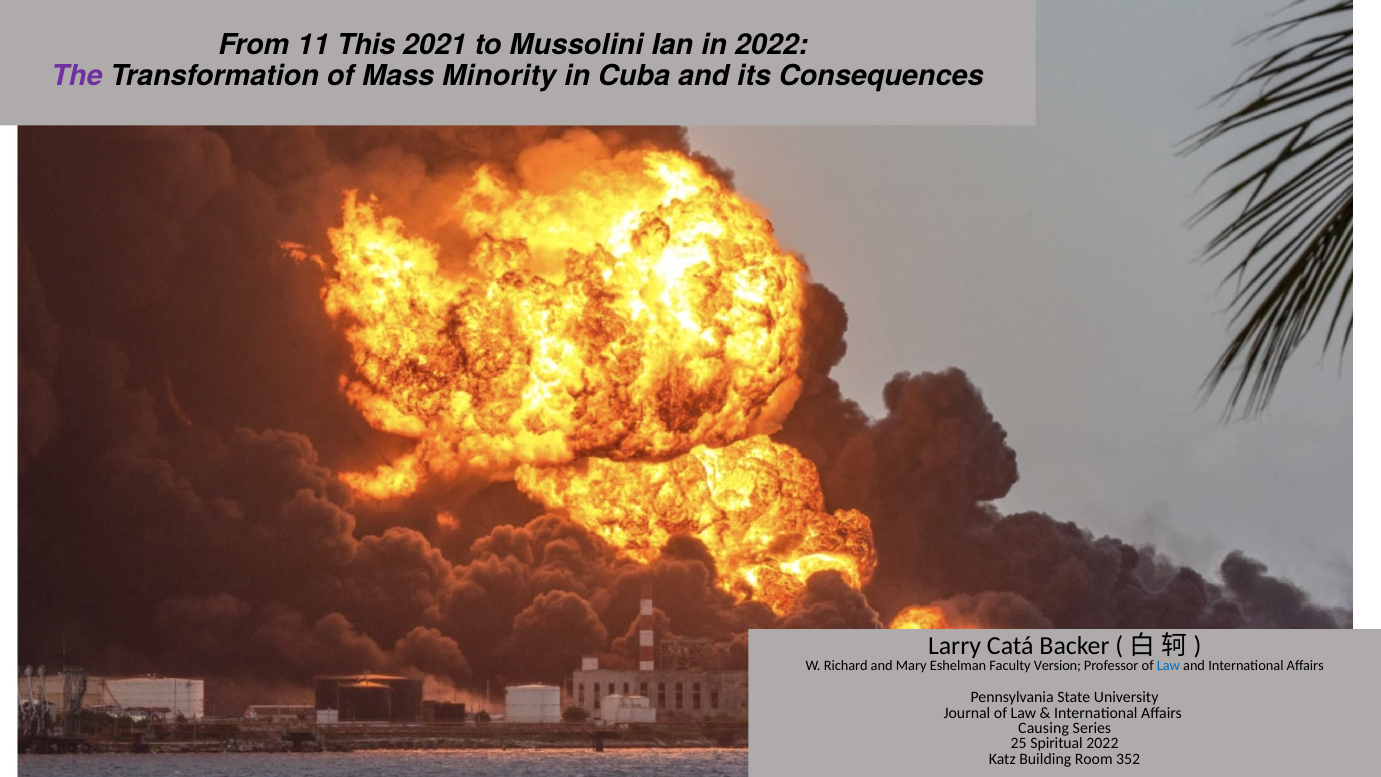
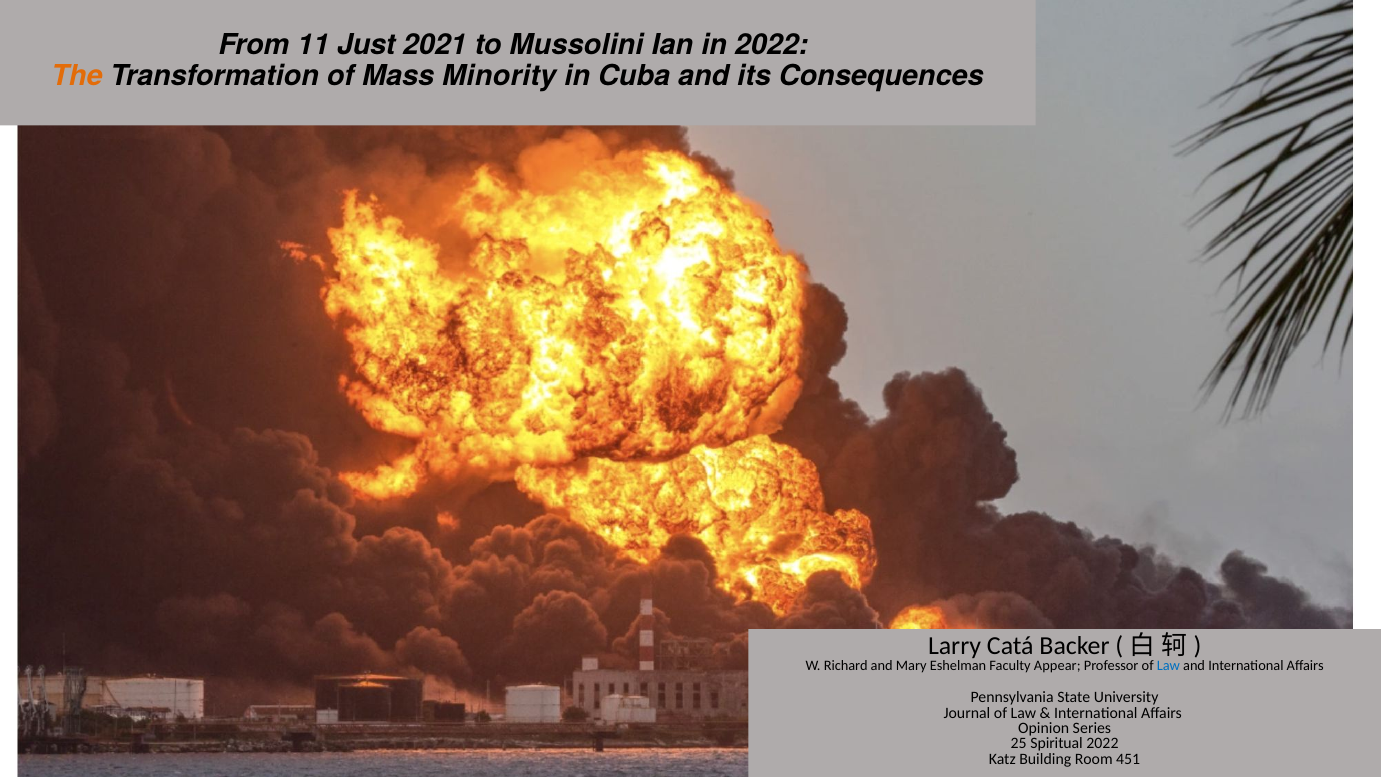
This: This -> Just
The colour: purple -> orange
Version: Version -> Appear
Causing: Causing -> Opinion
352: 352 -> 451
